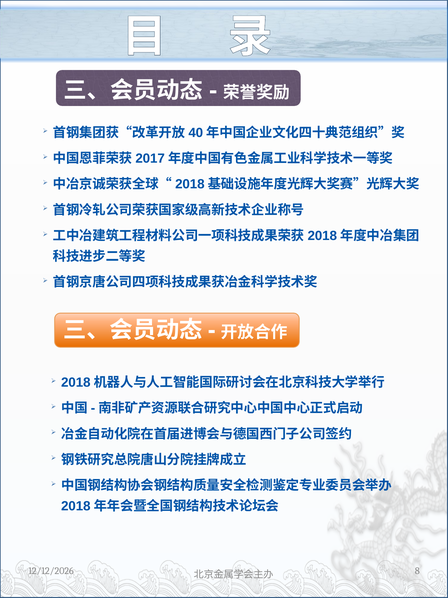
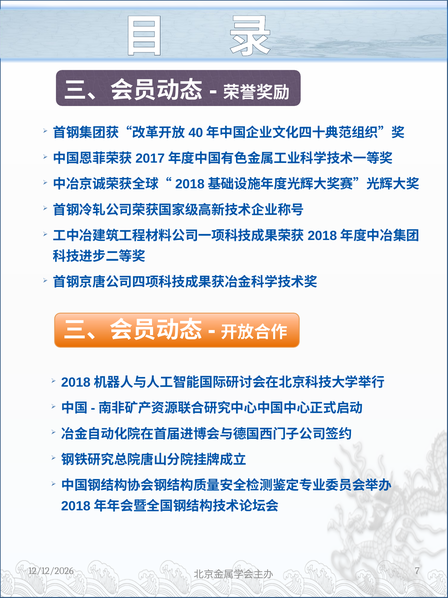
8: 8 -> 7
